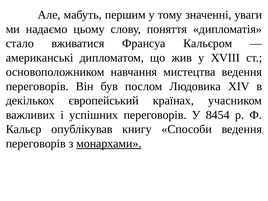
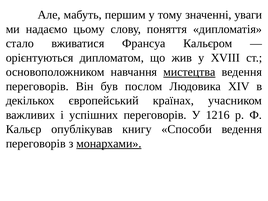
американські: американські -> орієнтуються
мистецтва underline: none -> present
8454: 8454 -> 1216
